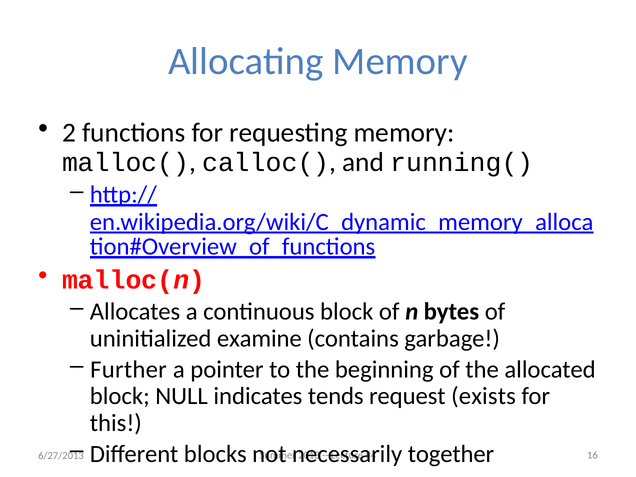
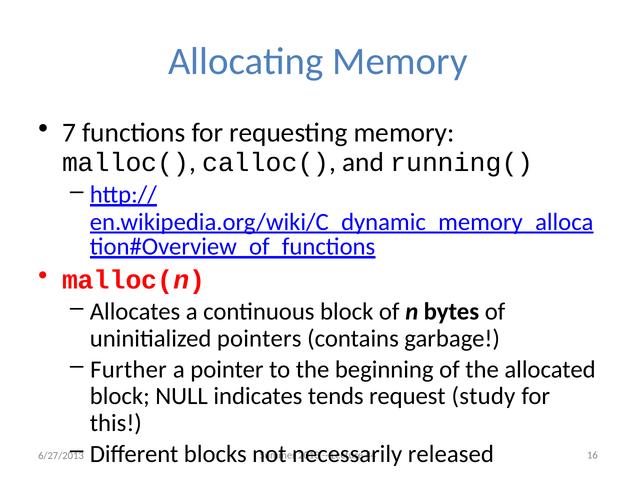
2: 2 -> 7
examine: examine -> pointers
exists: exists -> study
together: together -> released
